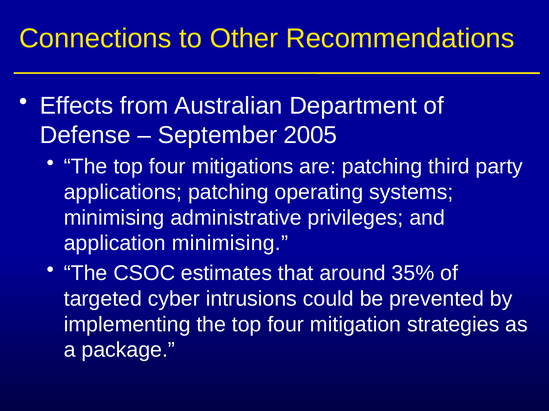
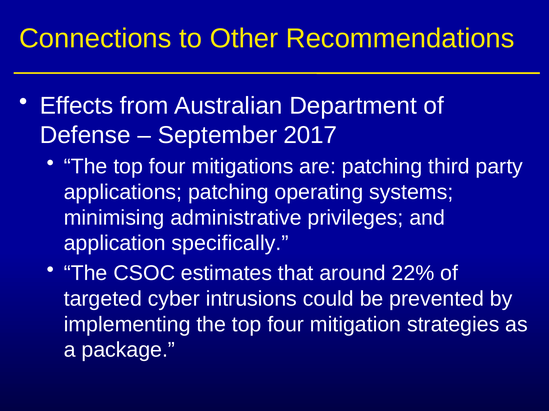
2005: 2005 -> 2017
application minimising: minimising -> specifically
35%: 35% -> 22%
